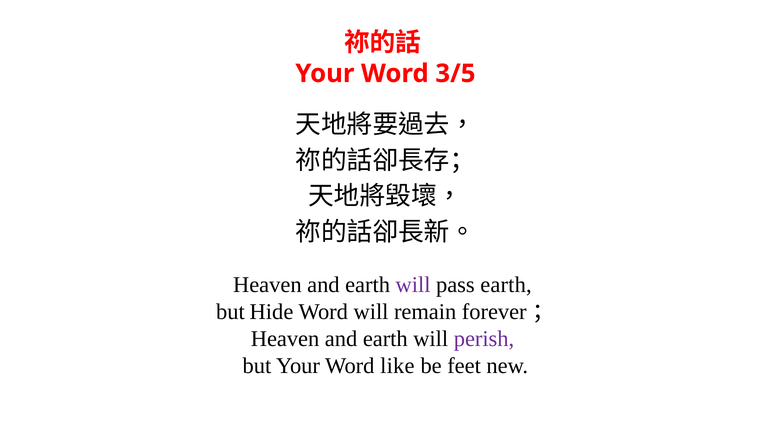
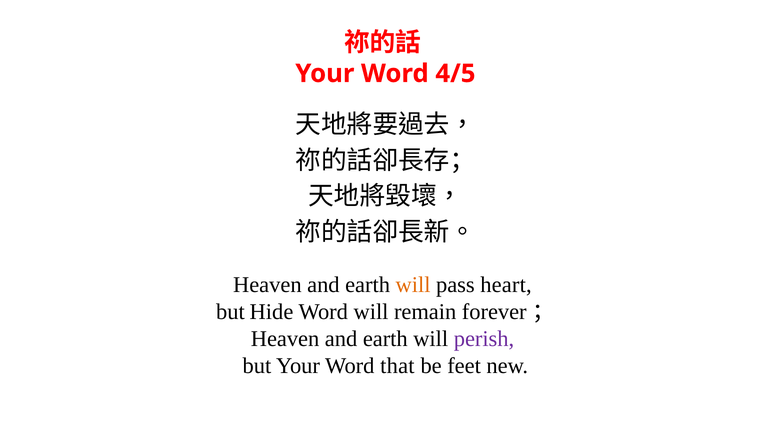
3/5: 3/5 -> 4/5
will at (413, 285) colour: purple -> orange
pass earth: earth -> heart
like: like -> that
